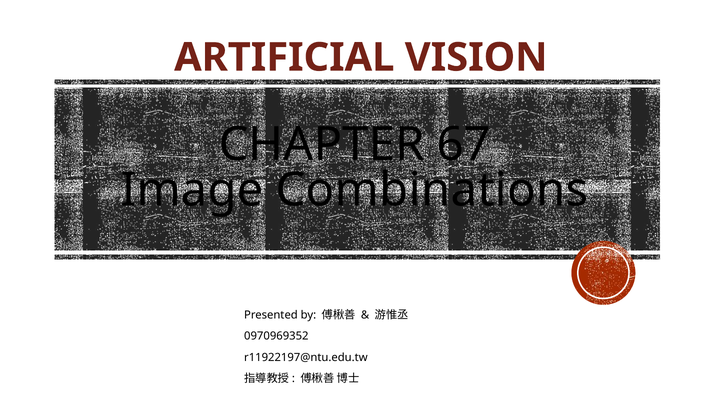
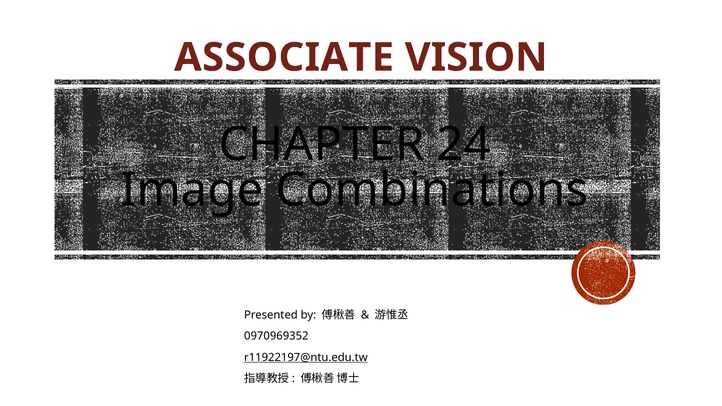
ARTIFICIAL: ARTIFICIAL -> ASSOCIATE
67: 67 -> 24
r11922197@ntu.edu.tw underline: none -> present
